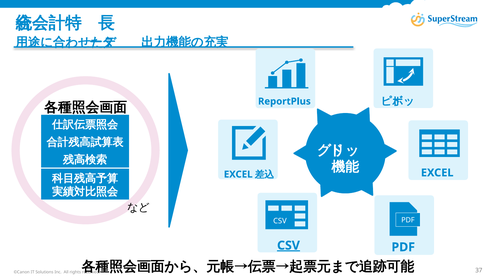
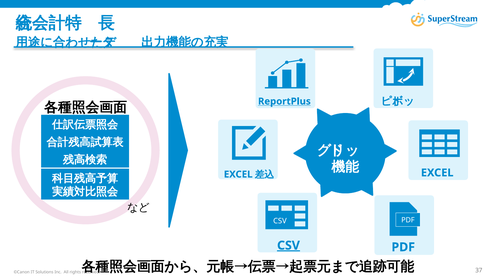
ReportPlus underline: none -> present
